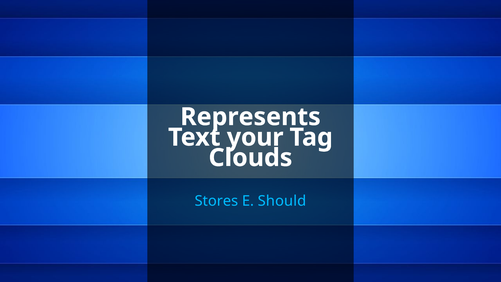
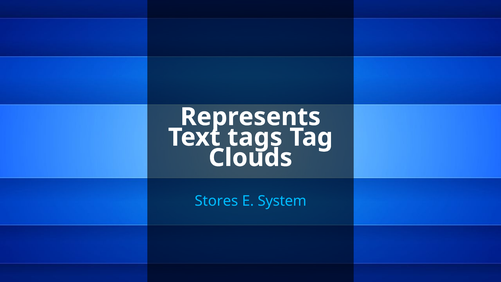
your: your -> tags
Should: Should -> System
